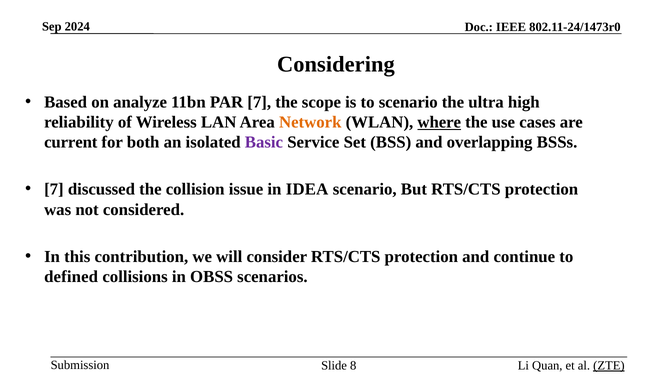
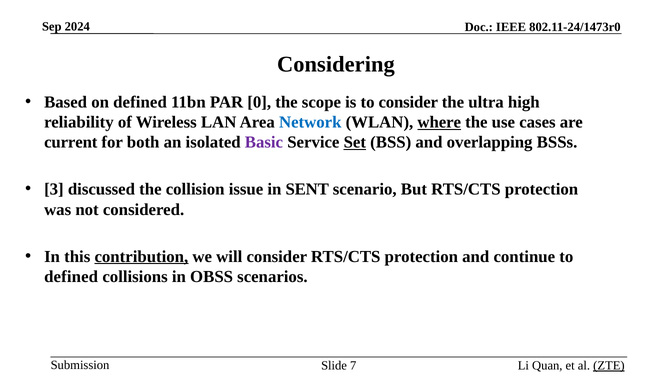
on analyze: analyze -> defined
PAR 7: 7 -> 0
to scenario: scenario -> consider
Network colour: orange -> blue
Set underline: none -> present
7 at (54, 189): 7 -> 3
IDEA: IDEA -> SENT
contribution underline: none -> present
8: 8 -> 7
